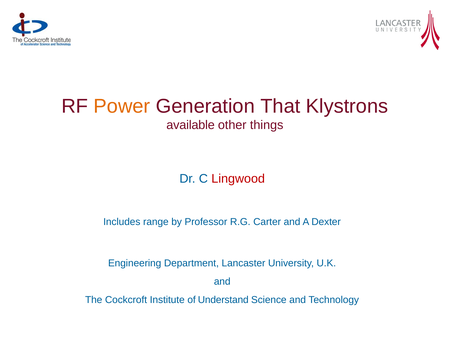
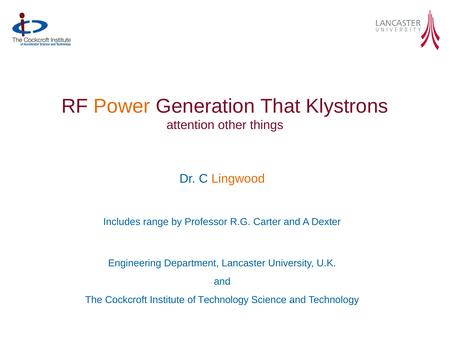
available: available -> attention
Lingwood colour: red -> orange
of Understand: Understand -> Technology
